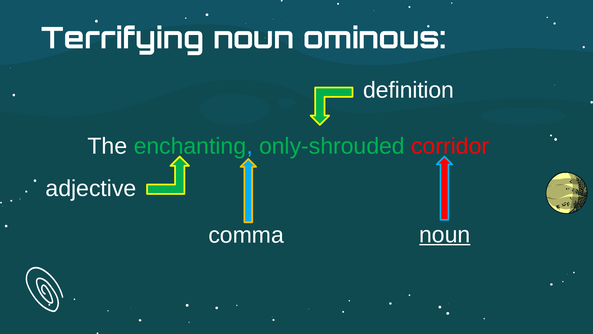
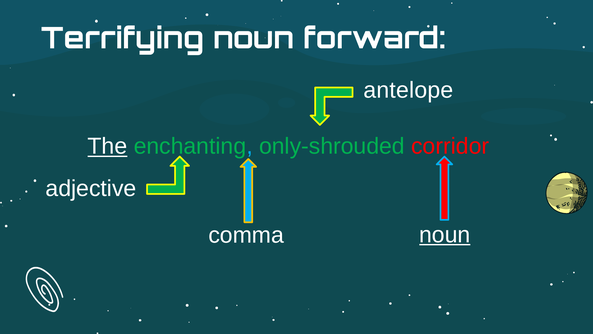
ominous: ominous -> forward
definition: definition -> antelope
The underline: none -> present
